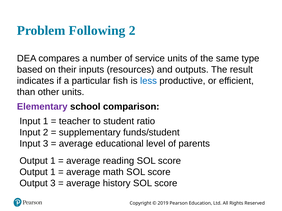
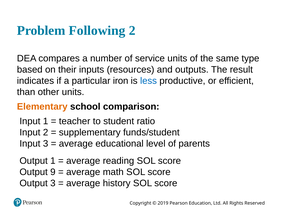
fish: fish -> iron
Elementary colour: purple -> orange
1 at (53, 172): 1 -> 9
